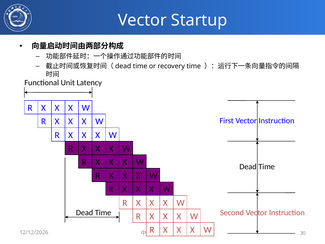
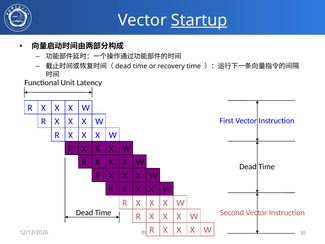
Startup underline: none -> present
